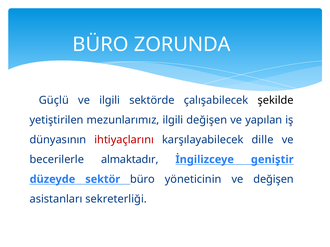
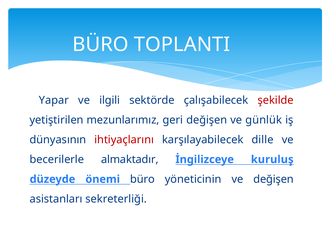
ZORUNDA: ZORUNDA -> TOPLANTI
Güçlü: Güçlü -> Yapar
şekilde colour: black -> red
mezunlarımız ilgili: ilgili -> geri
yapılan: yapılan -> günlük
geniştir: geniştir -> kuruluş
sektör: sektör -> önemi
